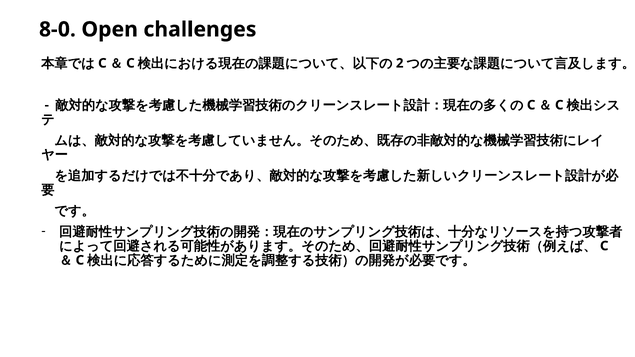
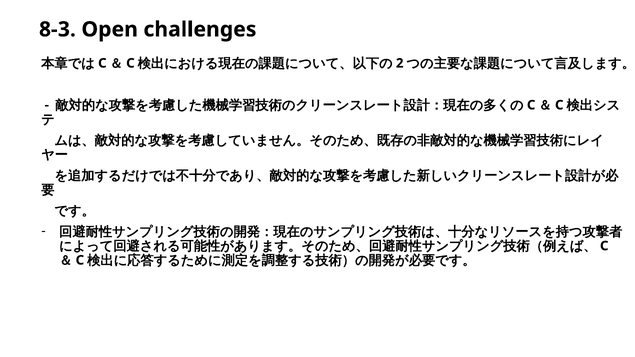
8-0: 8-0 -> 8-3
